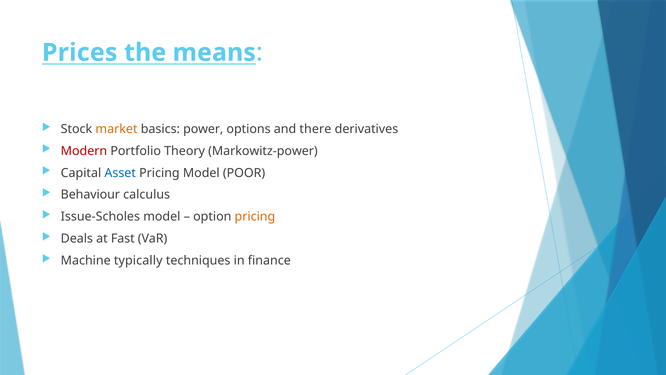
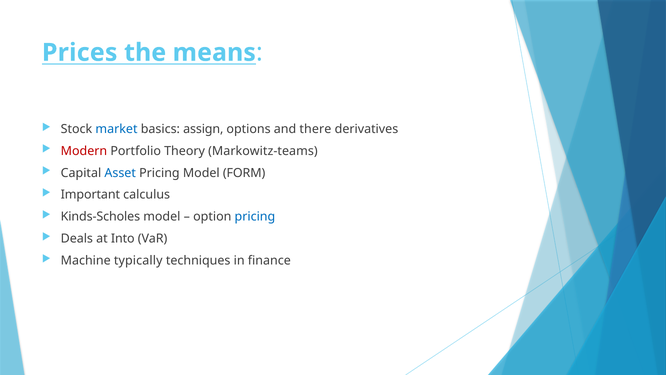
market colour: orange -> blue
power: power -> assign
Markowitz-power: Markowitz-power -> Markowitz-teams
POOR: POOR -> FORM
Behaviour: Behaviour -> Important
Issue-Scholes: Issue-Scholes -> Kinds-Scholes
pricing at (255, 217) colour: orange -> blue
Fast: Fast -> Into
